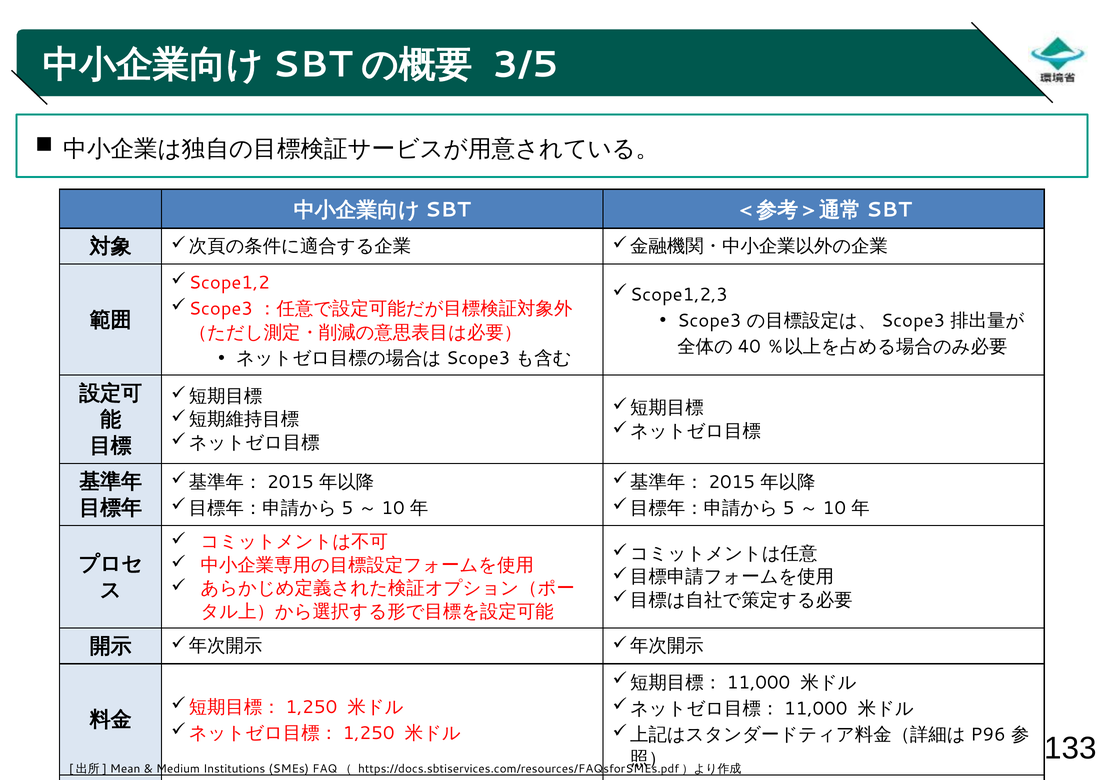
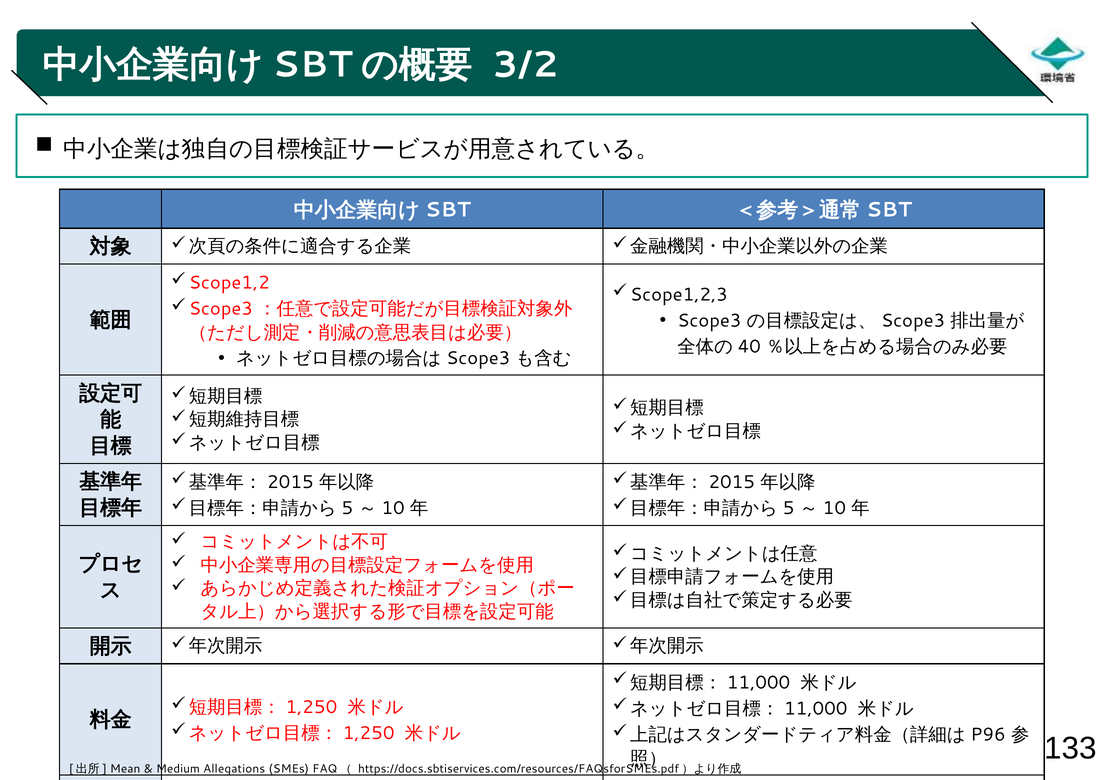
3/5: 3/5 -> 3/2
Institutions: Institutions -> Allegations
